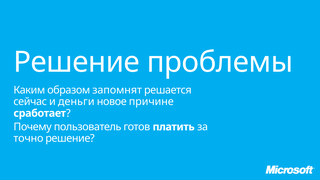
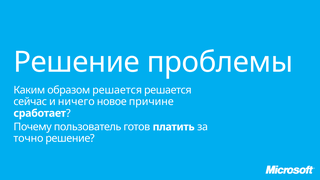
образом запомнят: запомнят -> решается
деньги: деньги -> ничего
